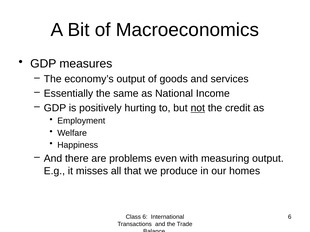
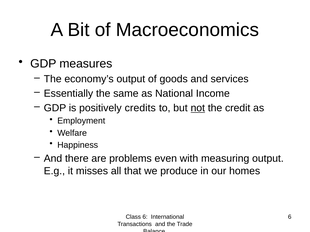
hurting: hurting -> credits
